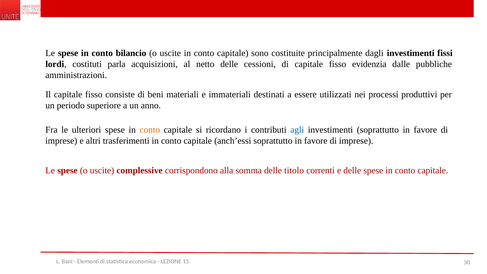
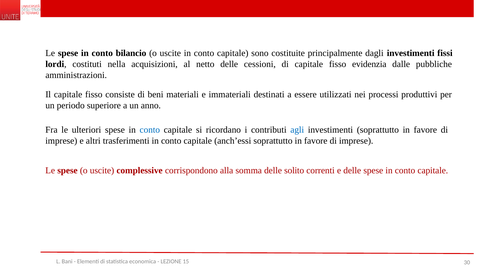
parla: parla -> nella
conto at (150, 130) colour: orange -> blue
titolo: titolo -> solito
